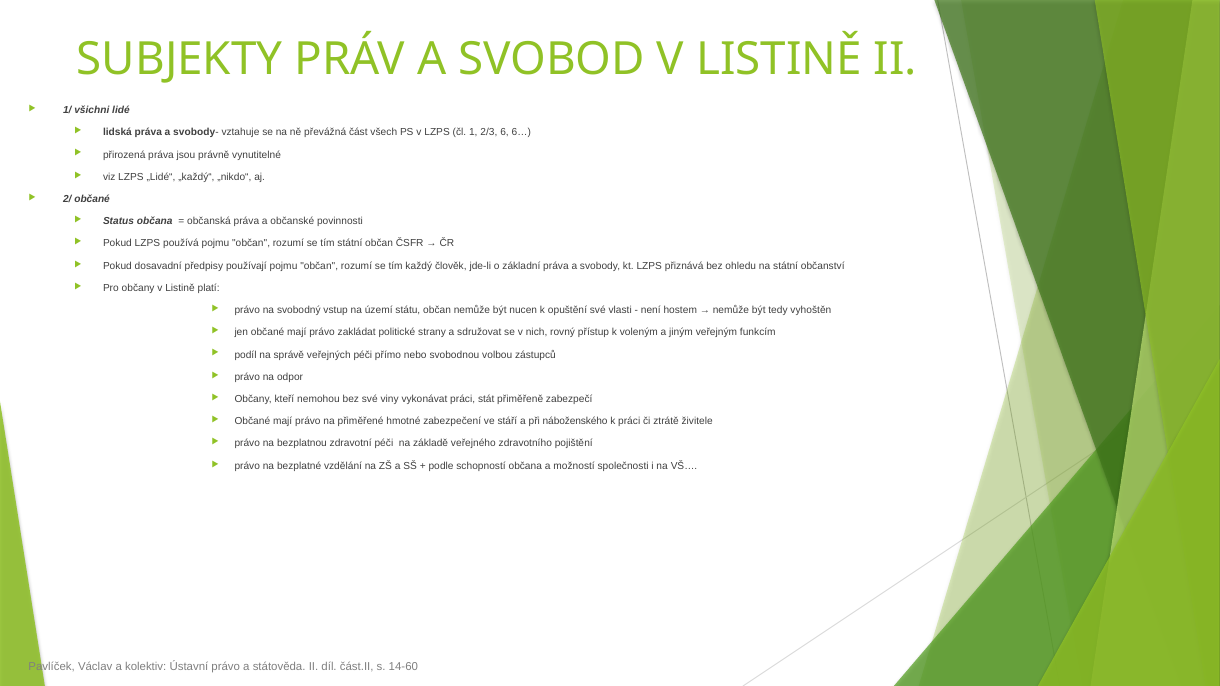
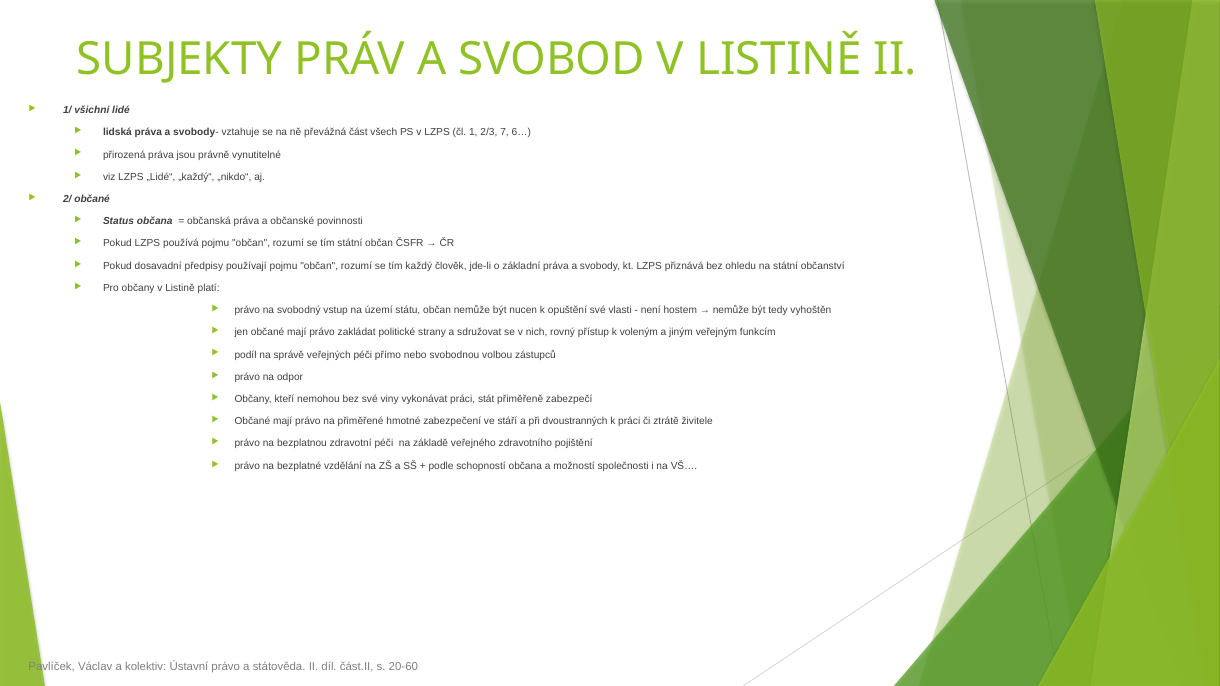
6: 6 -> 7
náboženského: náboženského -> dvoustranných
14-60: 14-60 -> 20-60
